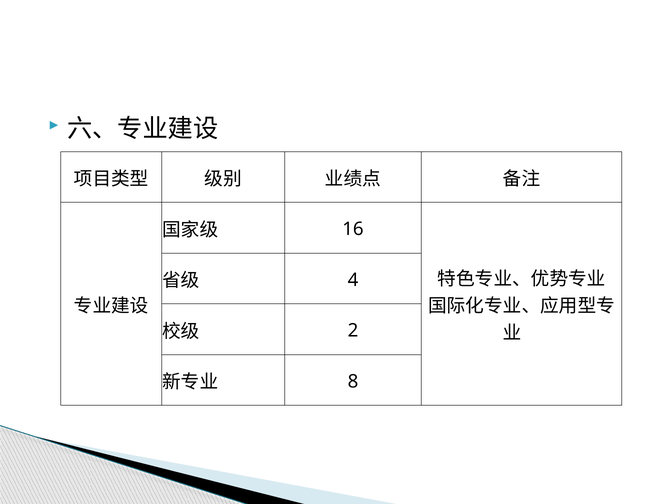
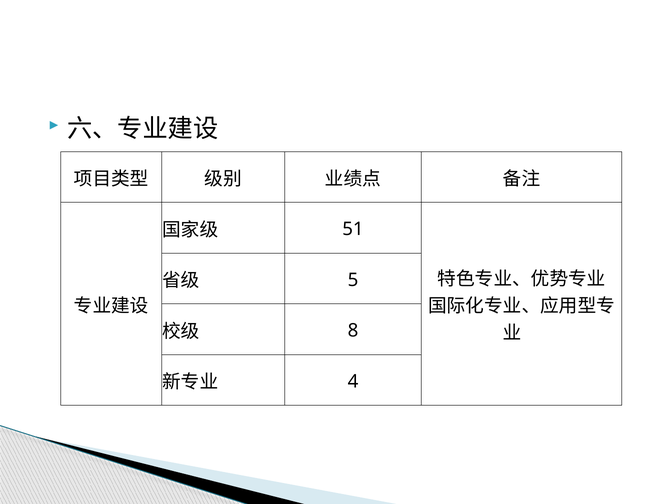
16: 16 -> 51
4: 4 -> 5
2: 2 -> 8
8: 8 -> 4
